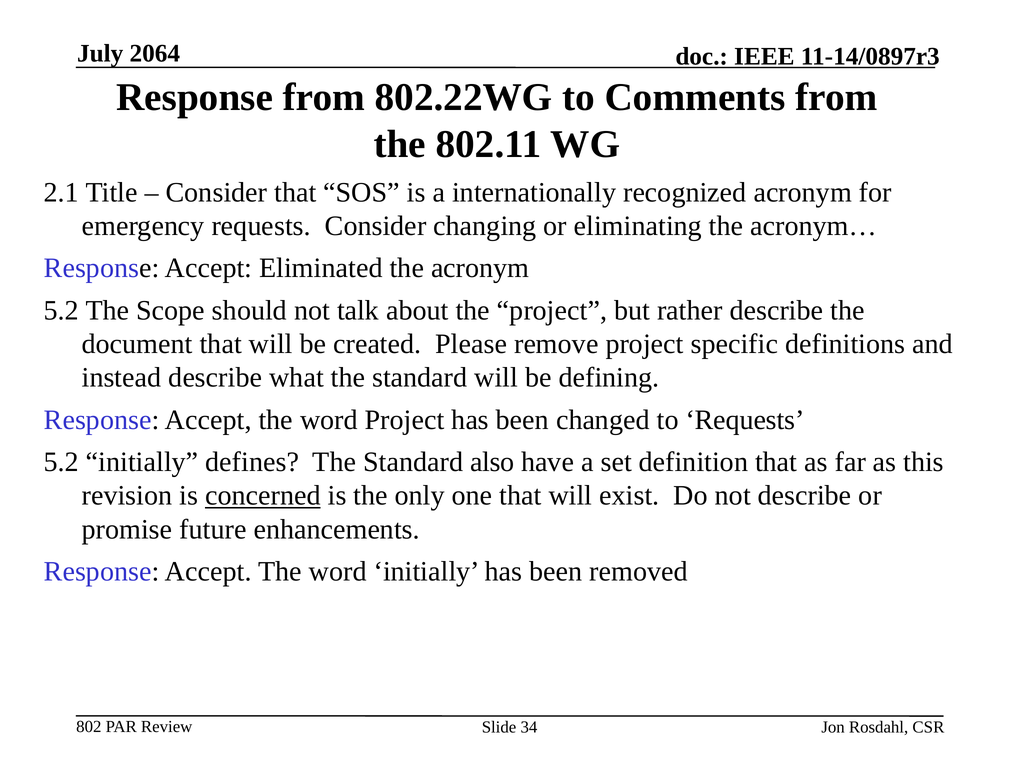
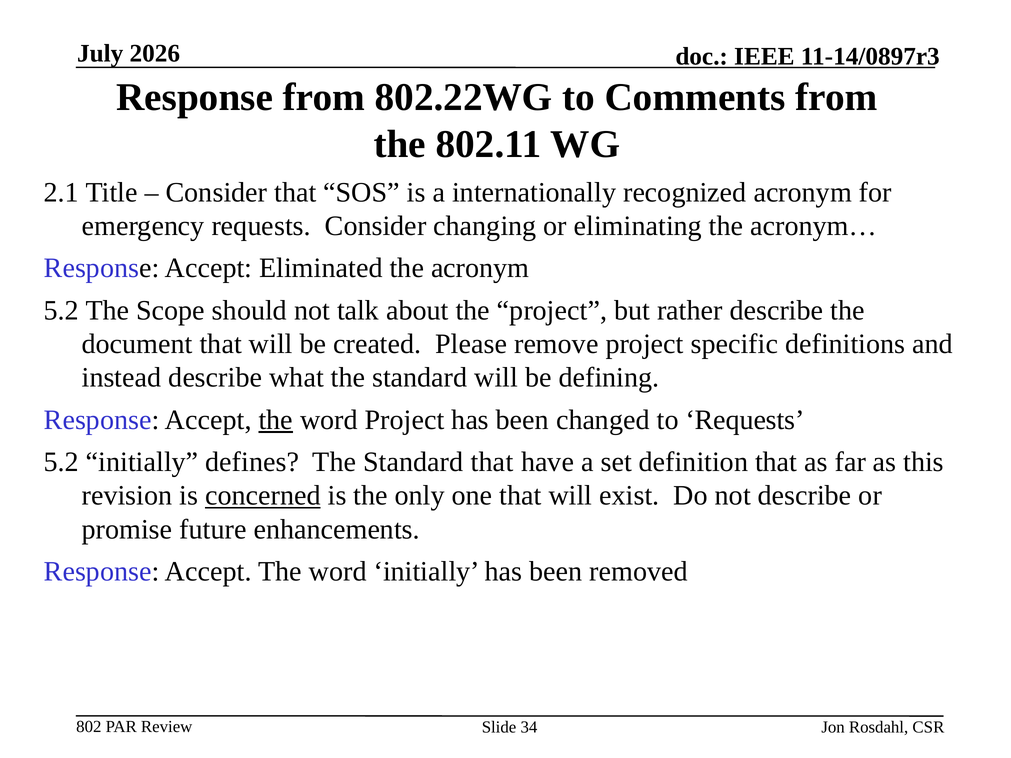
2064: 2064 -> 2026
the at (276, 420) underline: none -> present
Standard also: also -> that
